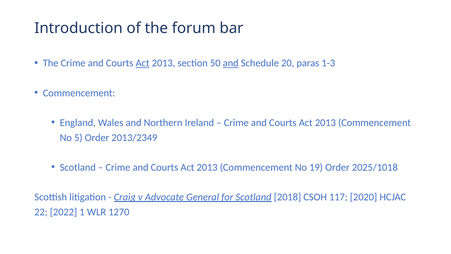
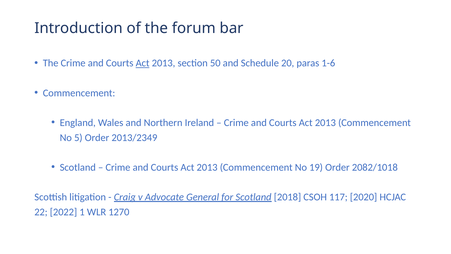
and at (231, 63) underline: present -> none
1-3: 1-3 -> 1-6
2025/1018: 2025/1018 -> 2082/1018
